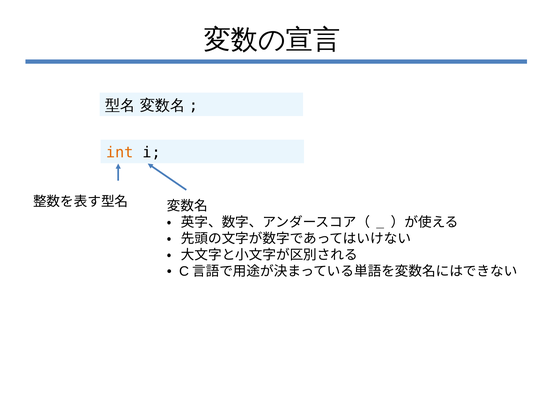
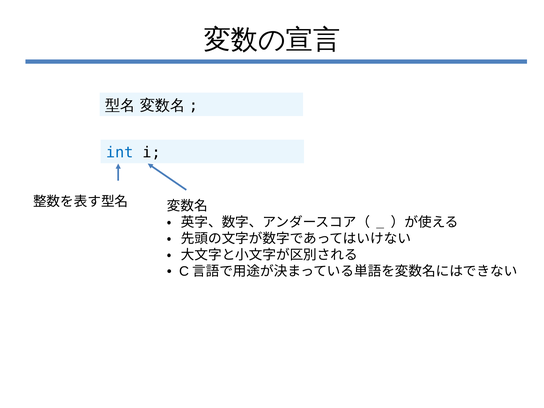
int colour: orange -> blue
